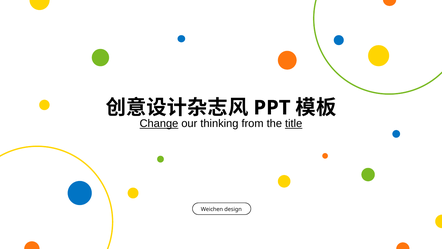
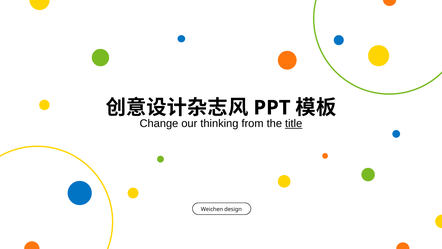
Change underline: present -> none
